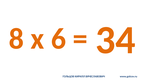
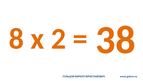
6: 6 -> 2
34: 34 -> 38
